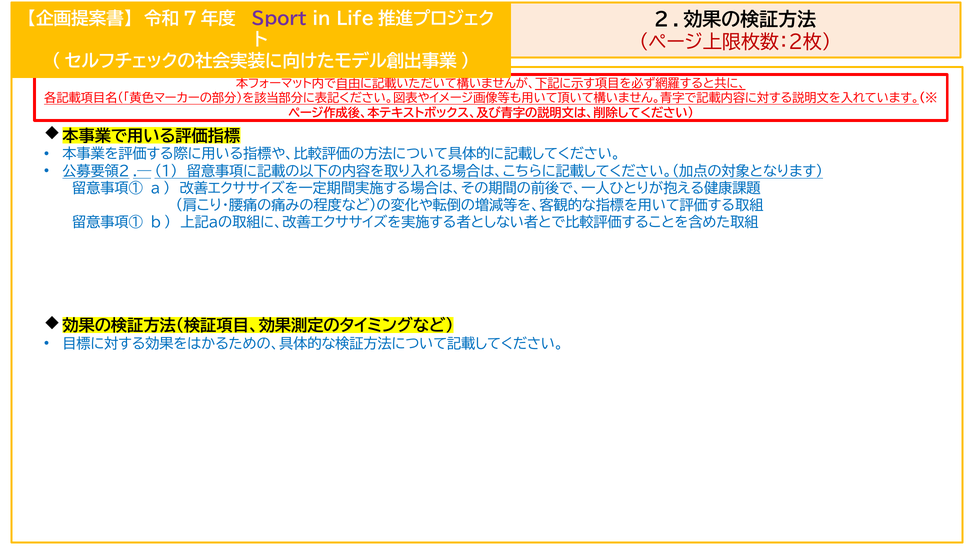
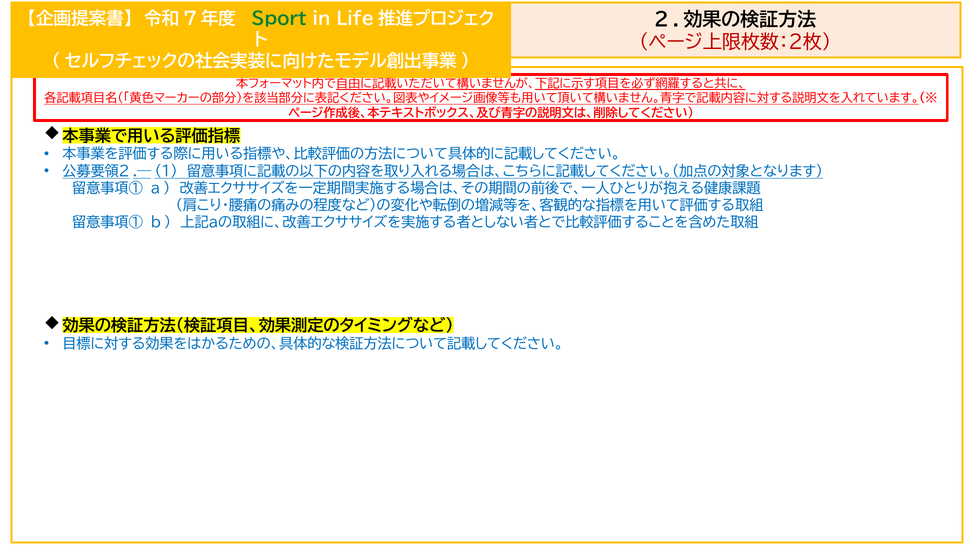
Sport colour: purple -> green
